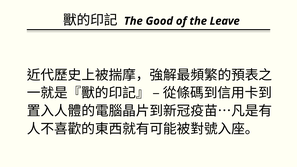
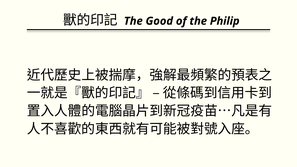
Leave: Leave -> Philip
